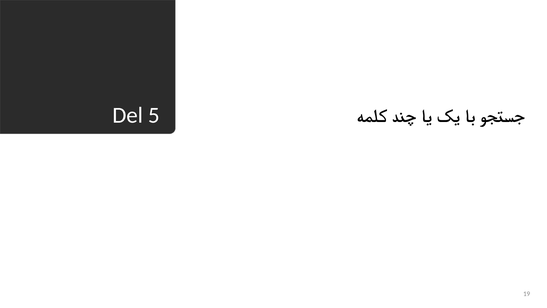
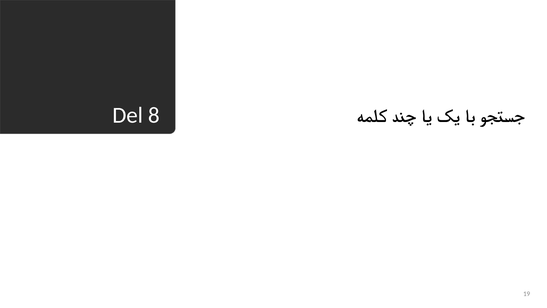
5: 5 -> 8
